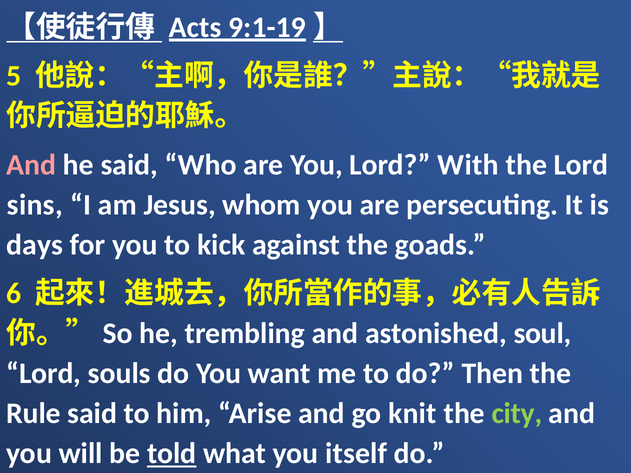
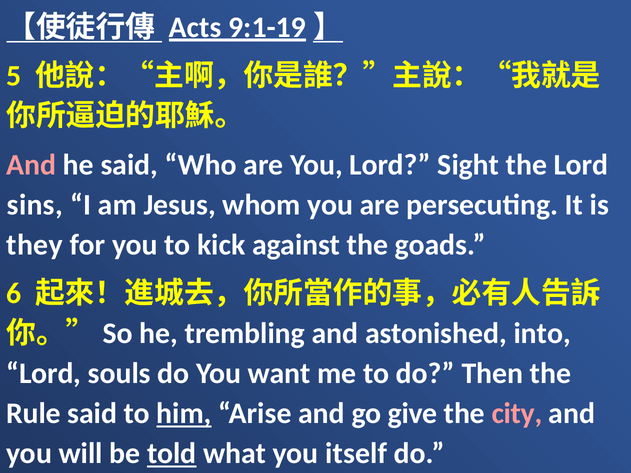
With: With -> Sight
days: days -> they
soul: soul -> into
him underline: none -> present
knit: knit -> give
city colour: light green -> pink
